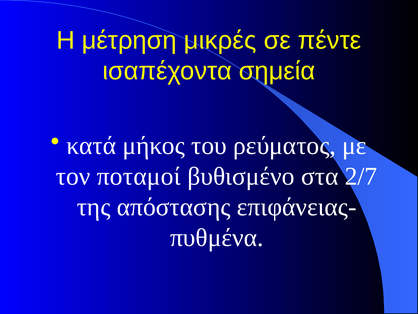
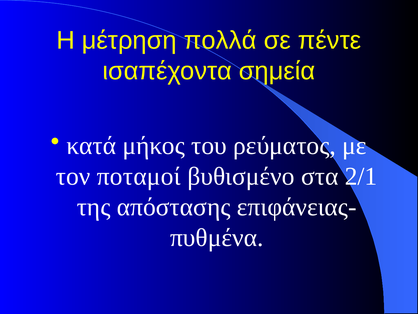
μικρές: μικρές -> πολλά
2/7: 2/7 -> 2/1
